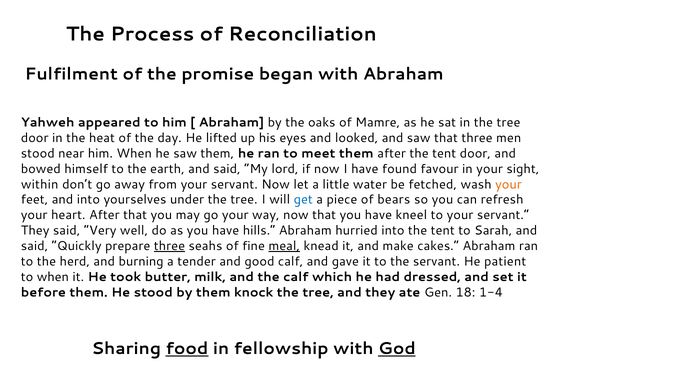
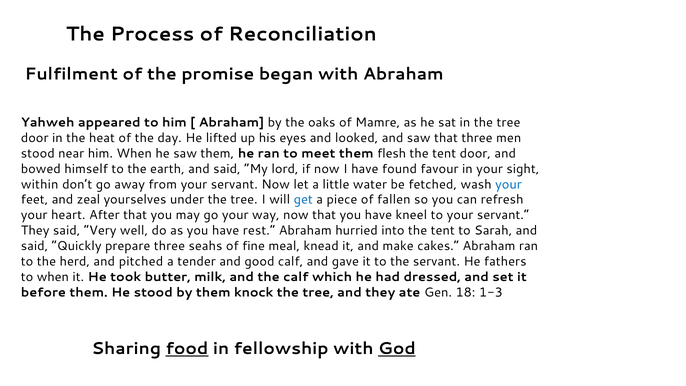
them after: after -> flesh
your at (509, 184) colour: orange -> blue
and into: into -> zeal
bears: bears -> fallen
hills: hills -> rest
three at (169, 246) underline: present -> none
meal underline: present -> none
burning: burning -> pitched
patient: patient -> fathers
1-4: 1-4 -> 1-3
